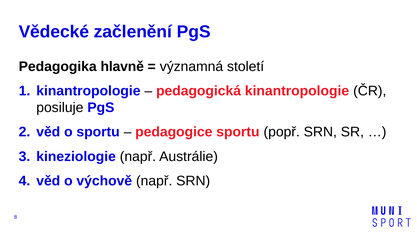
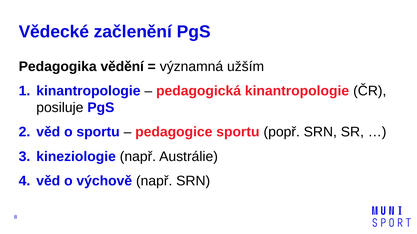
hlavně: hlavně -> vědění
století: století -> užším
